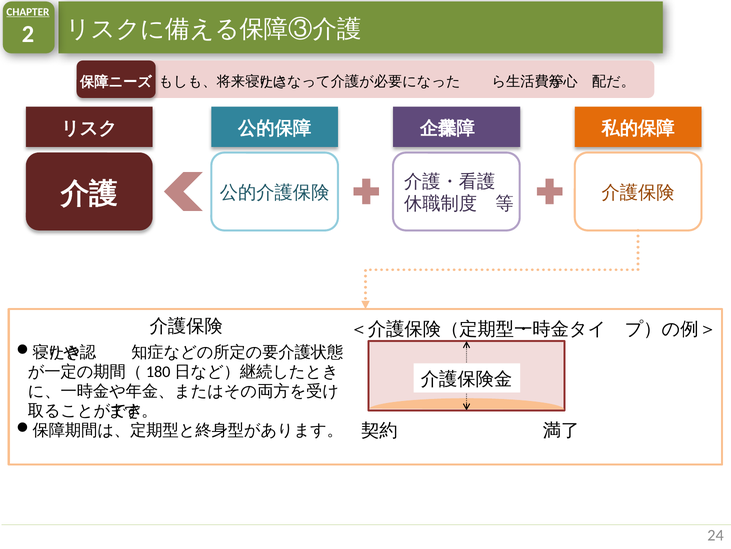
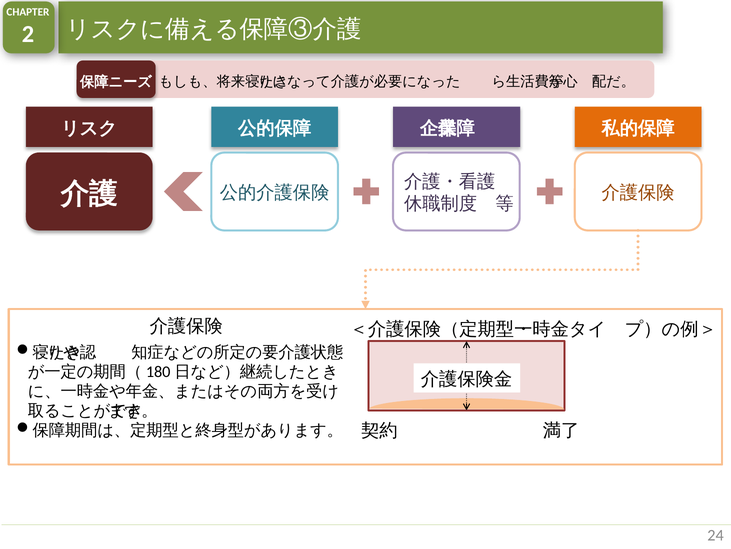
CHAPTER underline: present -> none
